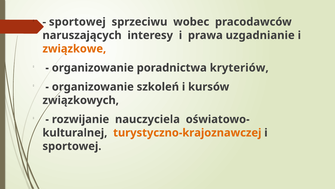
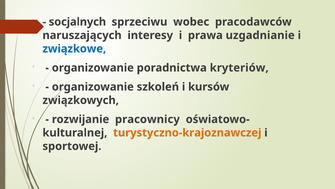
sportowej at (77, 22): sportowej -> socjalnych
związkowe colour: orange -> blue
nauczyciela: nauczyciela -> pracownicy
